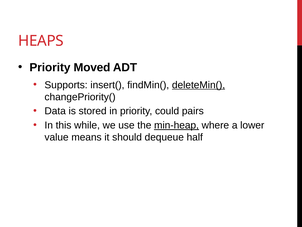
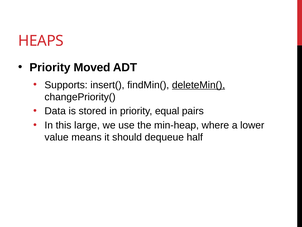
could: could -> equal
while: while -> large
min-heap underline: present -> none
